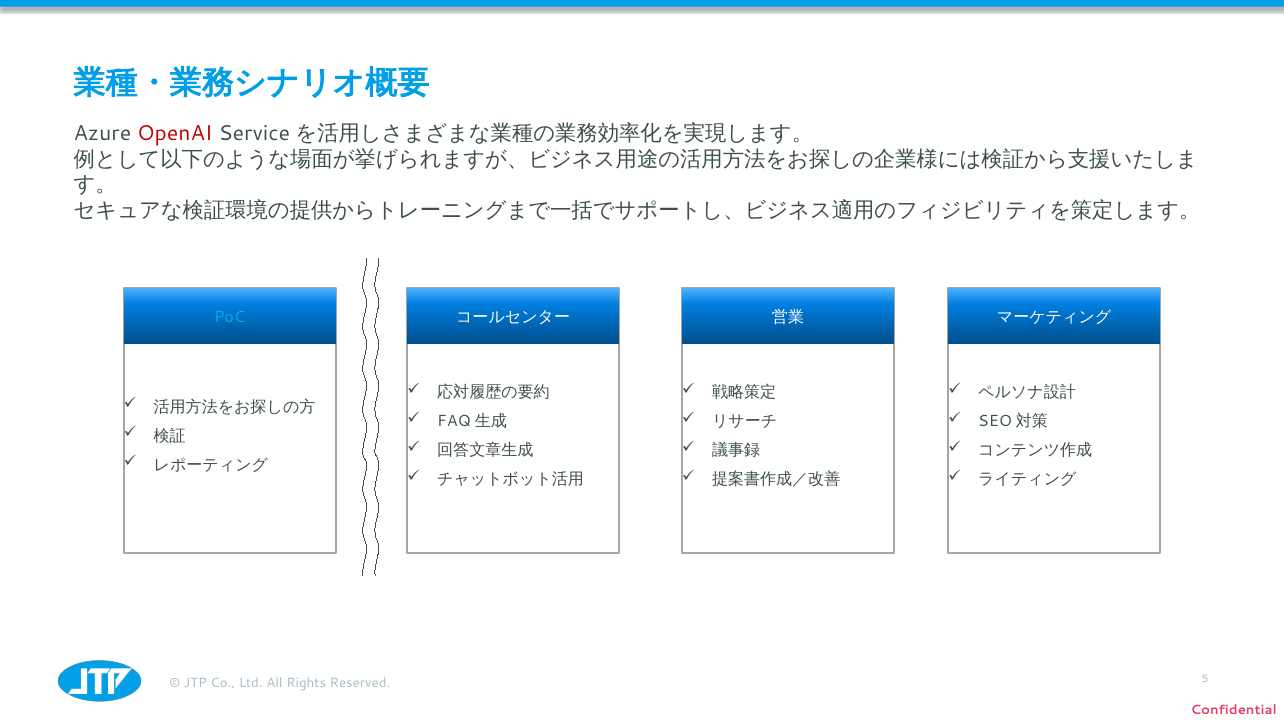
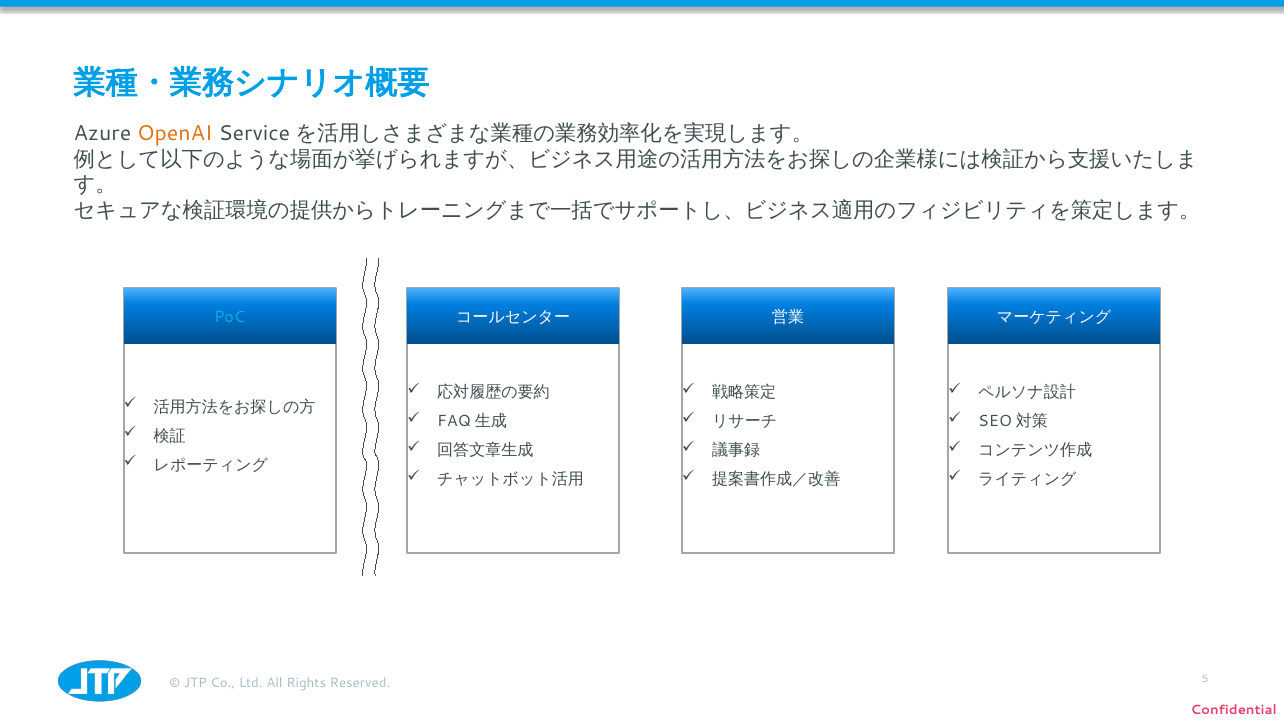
OpenAI colour: red -> orange
